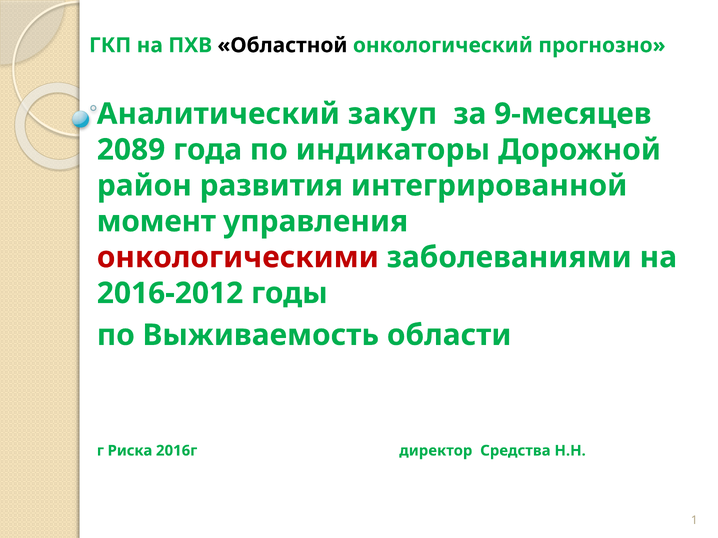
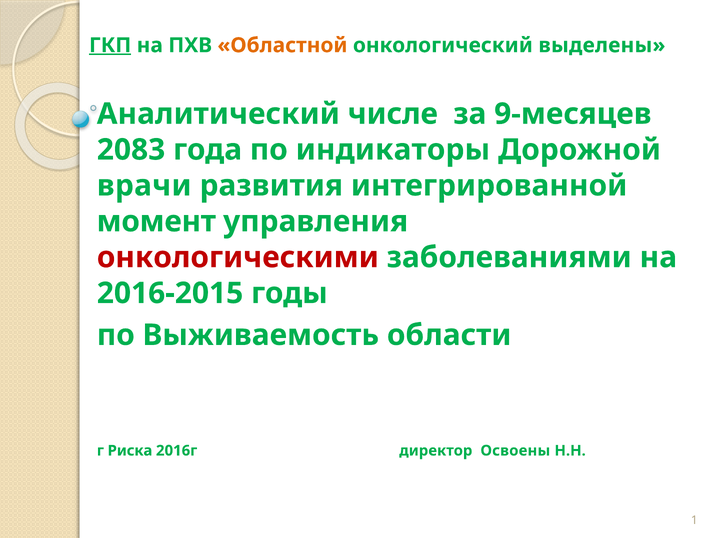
ГКП underline: none -> present
Областной colour: black -> orange
прогнозно: прогнозно -> выделены
закуп: закуп -> числе
2089: 2089 -> 2083
район: район -> врачи
2016-2012: 2016-2012 -> 2016-2015
Средства: Средства -> Освоены
